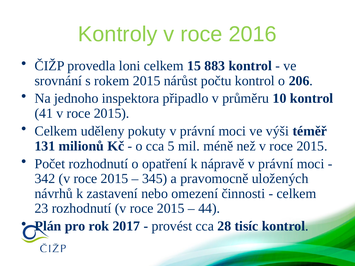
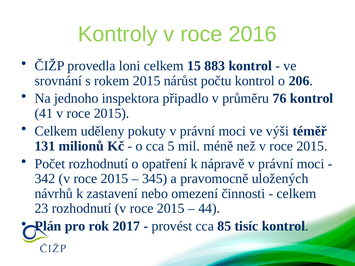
10: 10 -> 76
28: 28 -> 85
